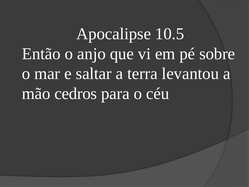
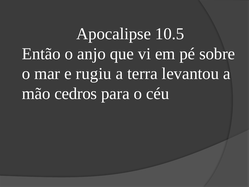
saltar: saltar -> rugiu
